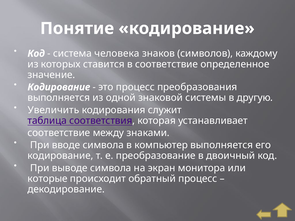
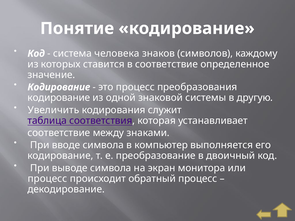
выполняется at (59, 98): выполняется -> кодирование
которые at (48, 179): которые -> процесс
